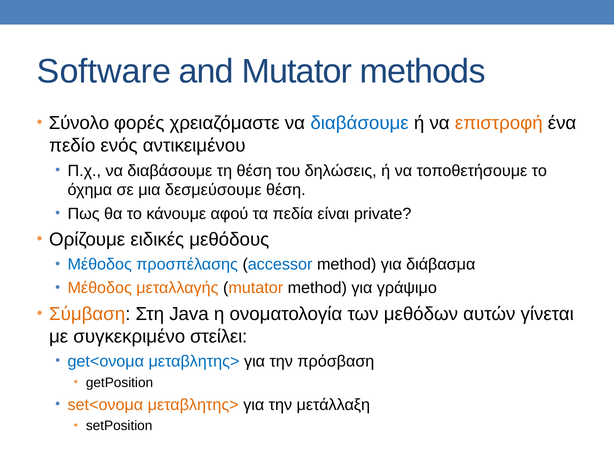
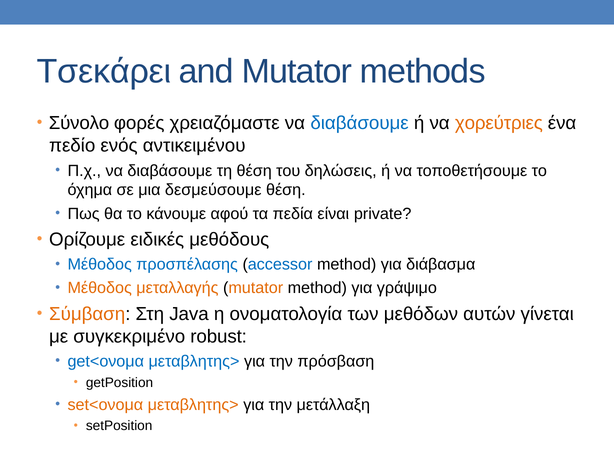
Software: Software -> Τσεκάρει
επιστροφή: επιστροφή -> χορεύτριες
στείλει: στείλει -> robust
